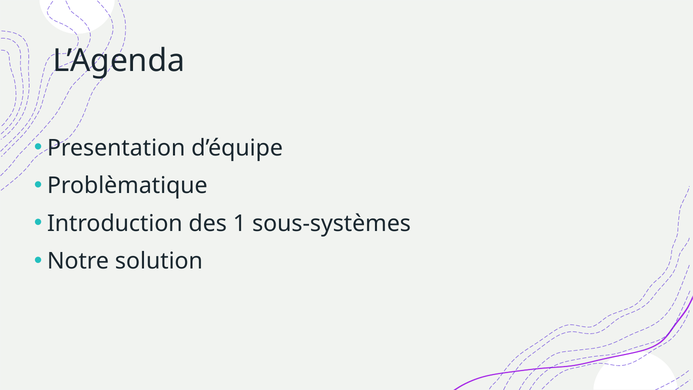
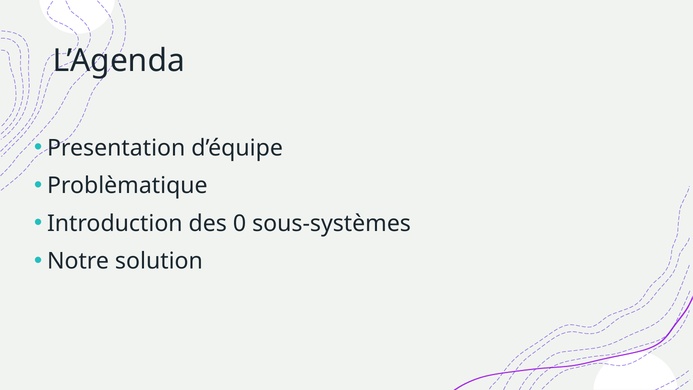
1: 1 -> 0
